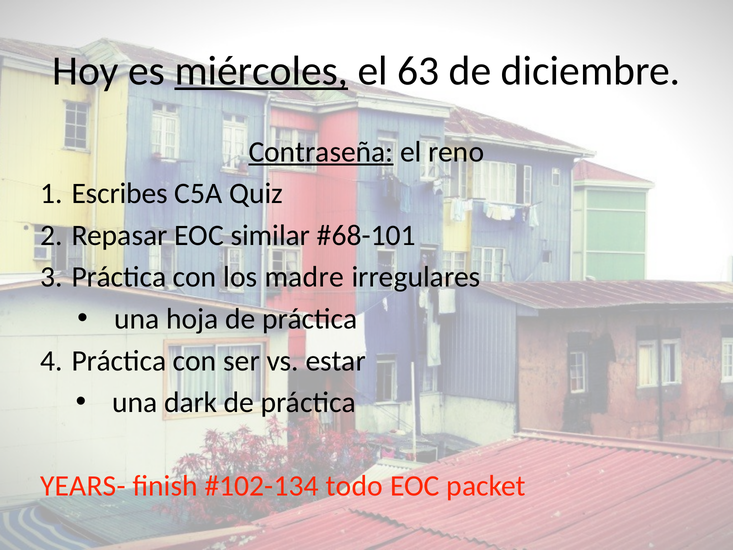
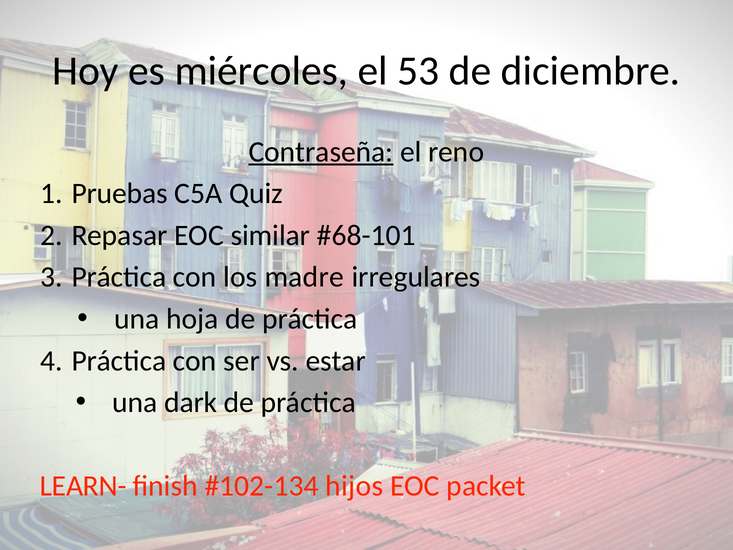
miércoles underline: present -> none
63: 63 -> 53
Escribes: Escribes -> Pruebas
YEARS-: YEARS- -> LEARN-
todo: todo -> hijos
